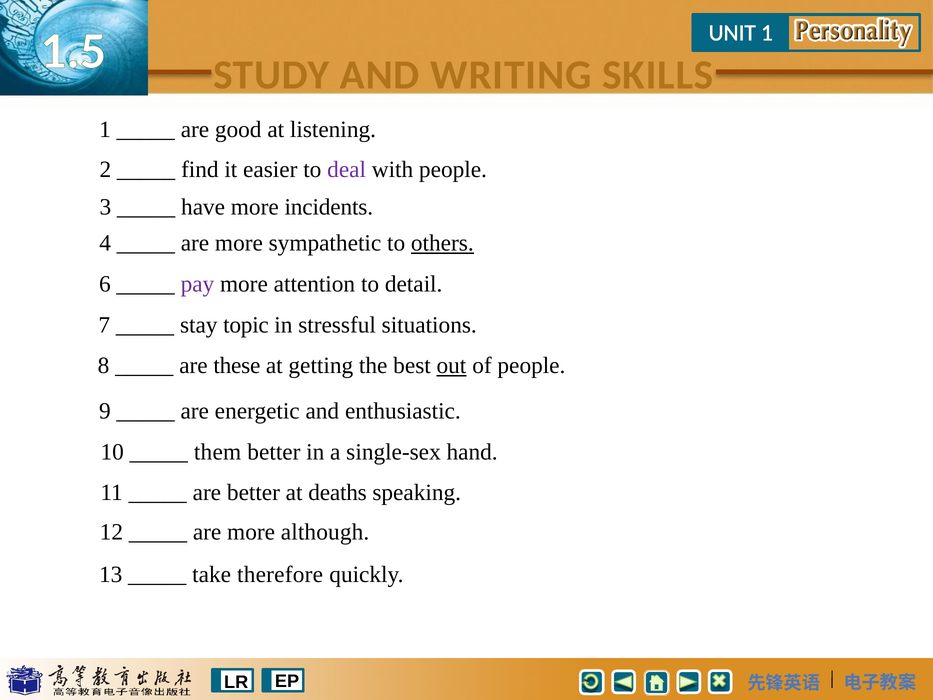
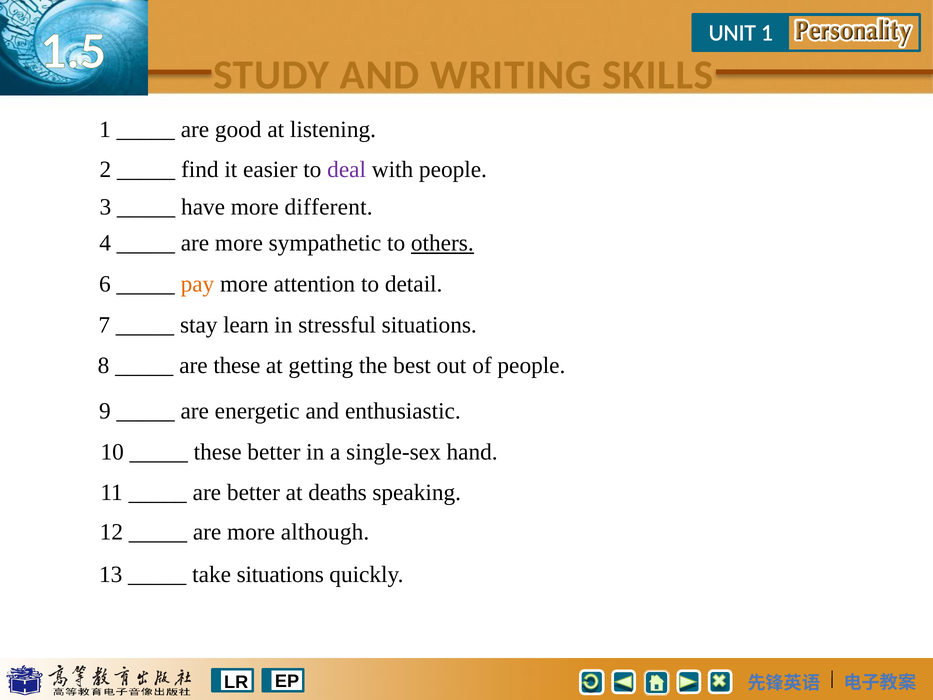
incidents: incidents -> different
pay colour: purple -> orange
topic: topic -> learn
out underline: present -> none
them at (218, 452): them -> these
take therefore: therefore -> situations
